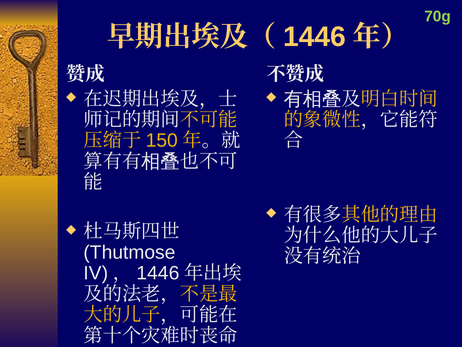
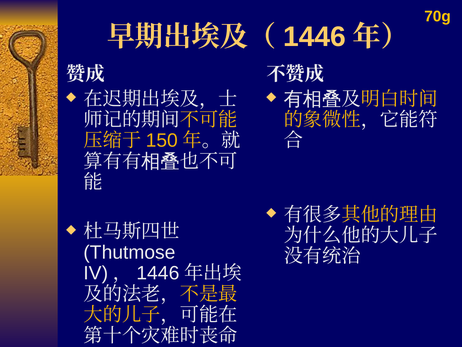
70g colour: light green -> yellow
